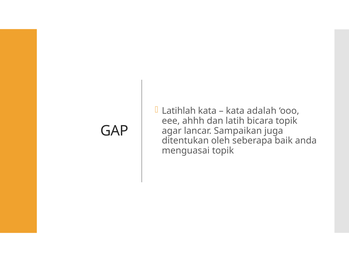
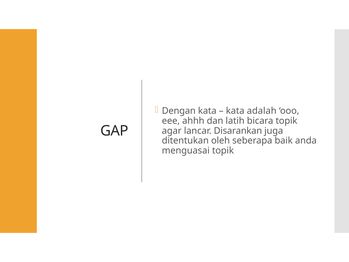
Latihlah: Latihlah -> Dengan
Sampaikan: Sampaikan -> Disarankan
